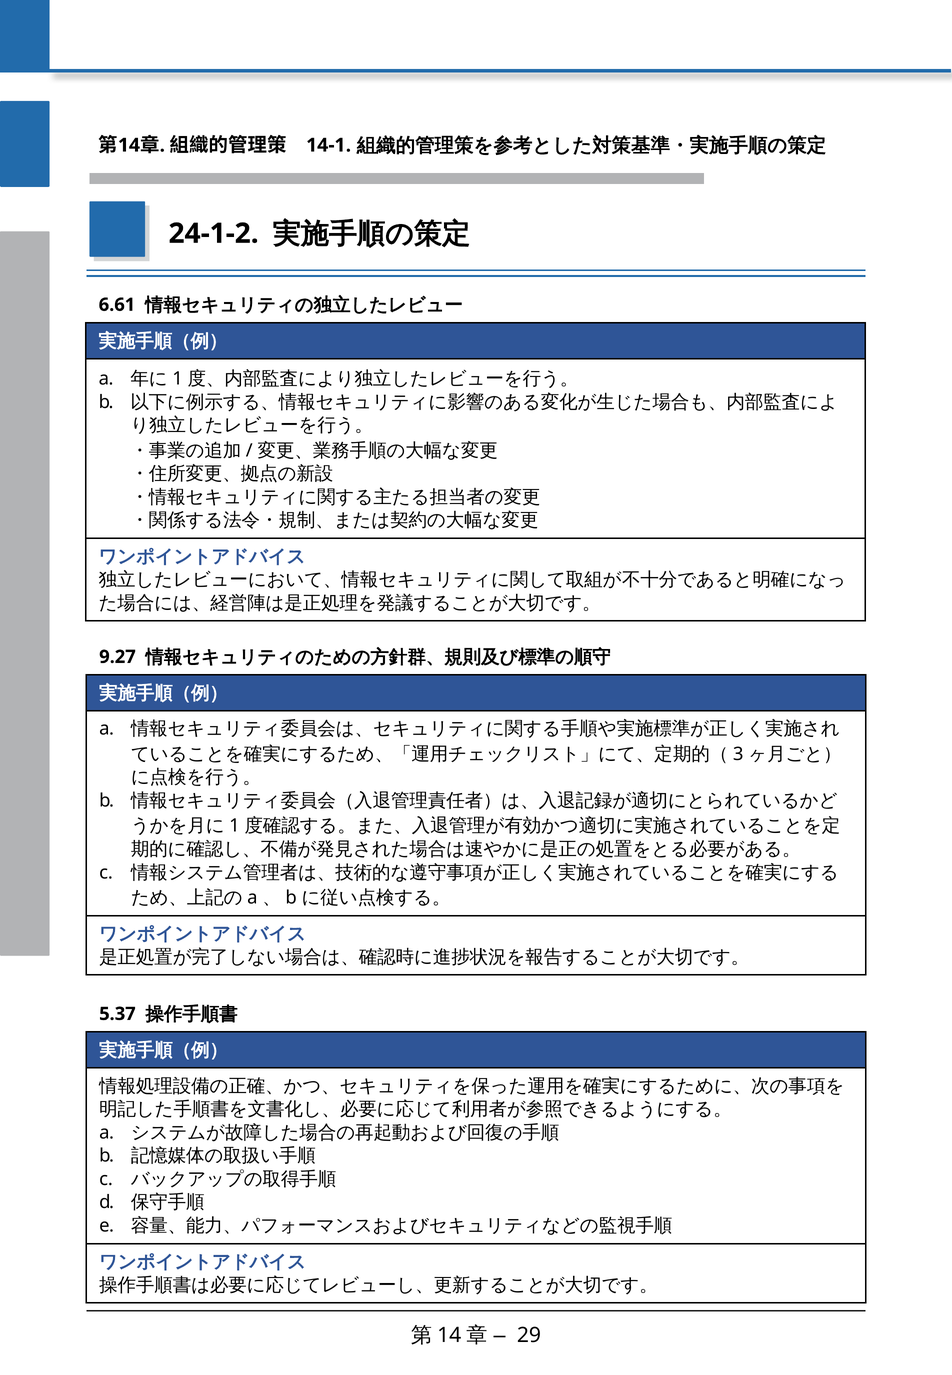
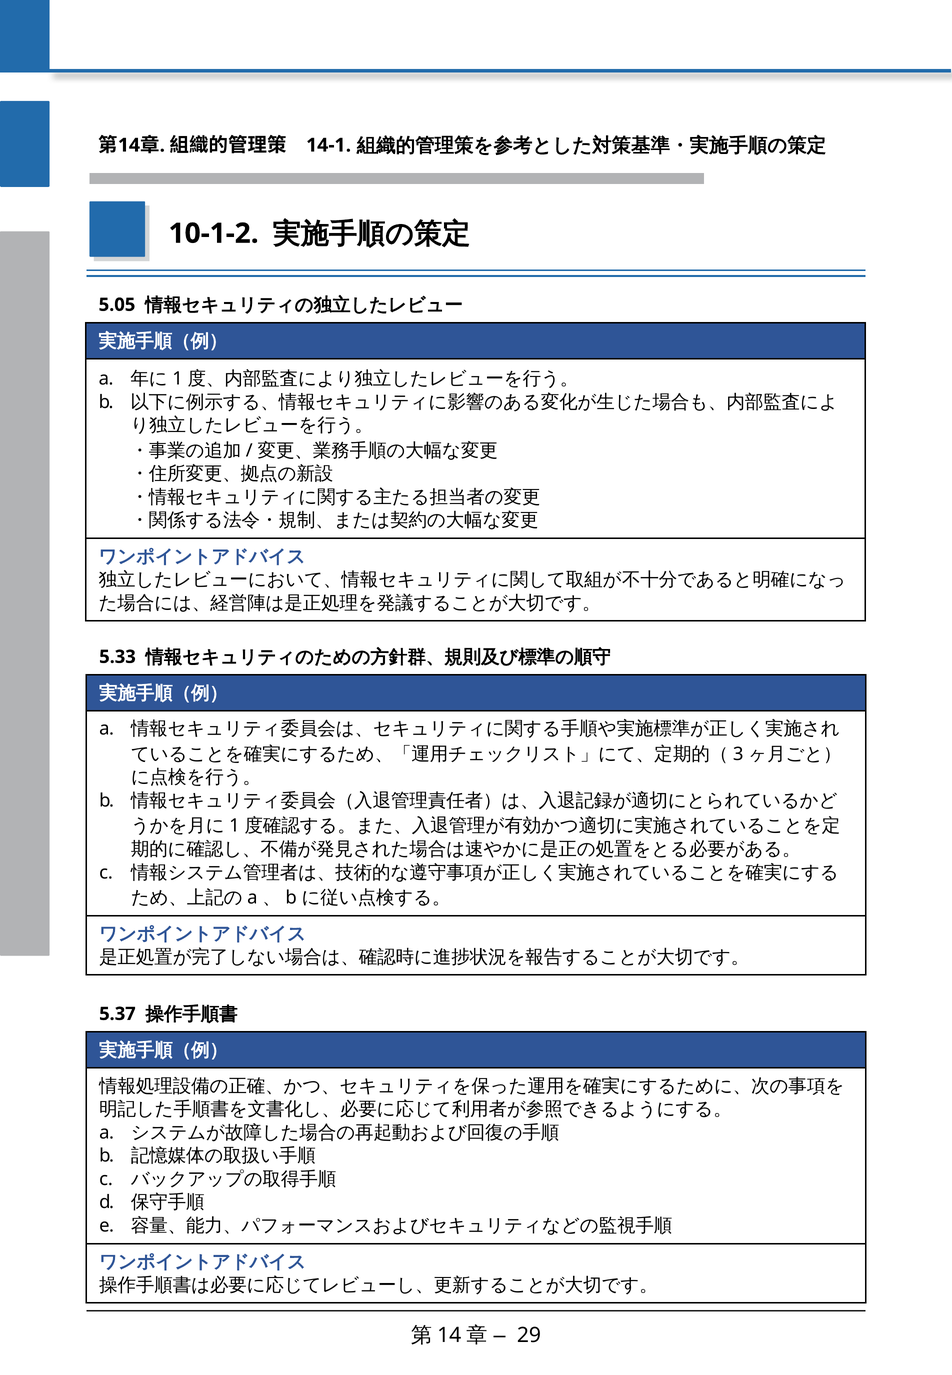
24-1-2: 24-1-2 -> 10-1-2
6.61: 6.61 -> 5.05
9.27: 9.27 -> 5.33
